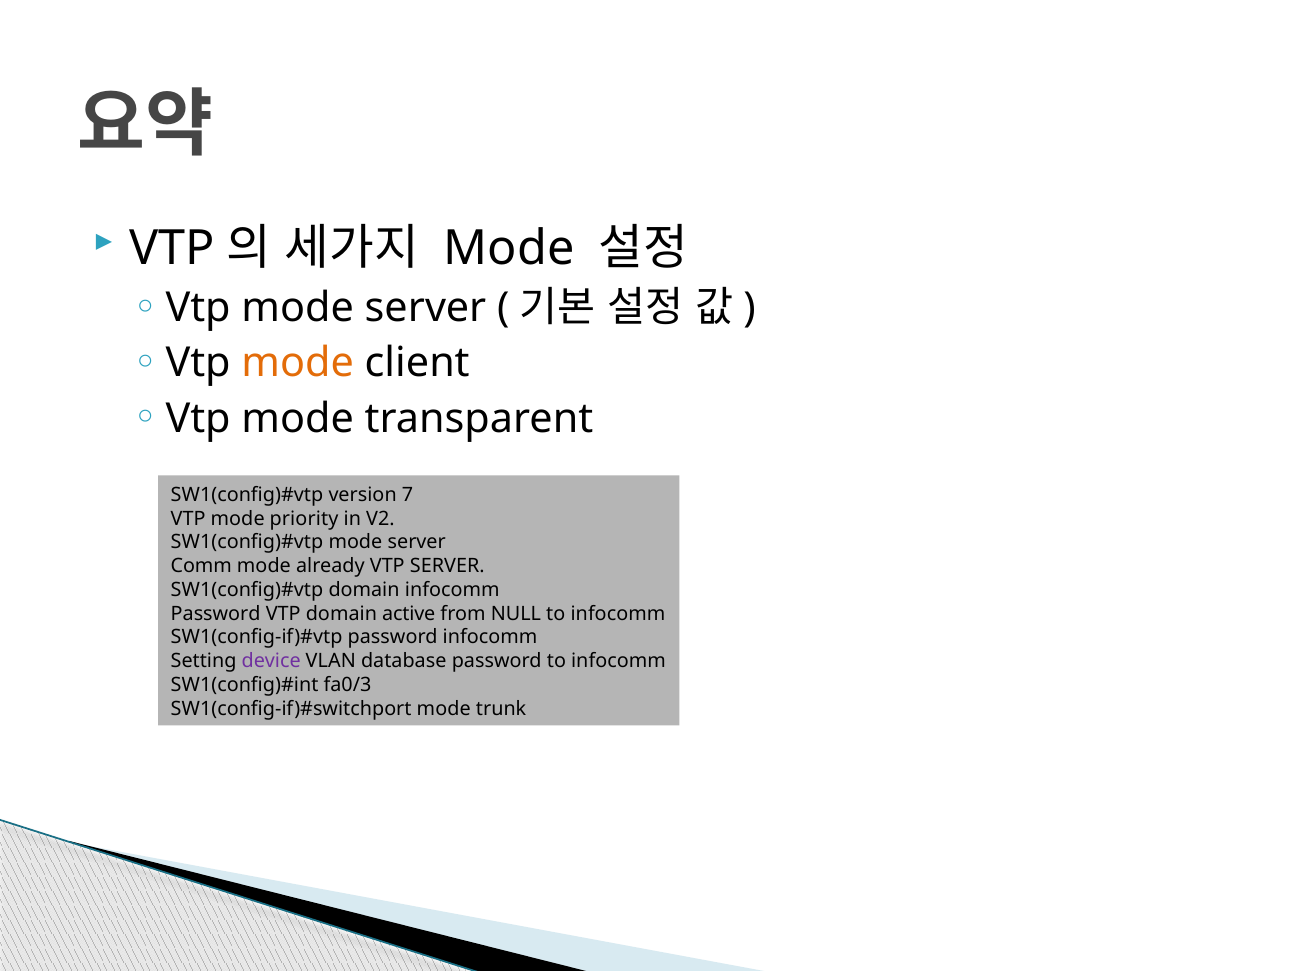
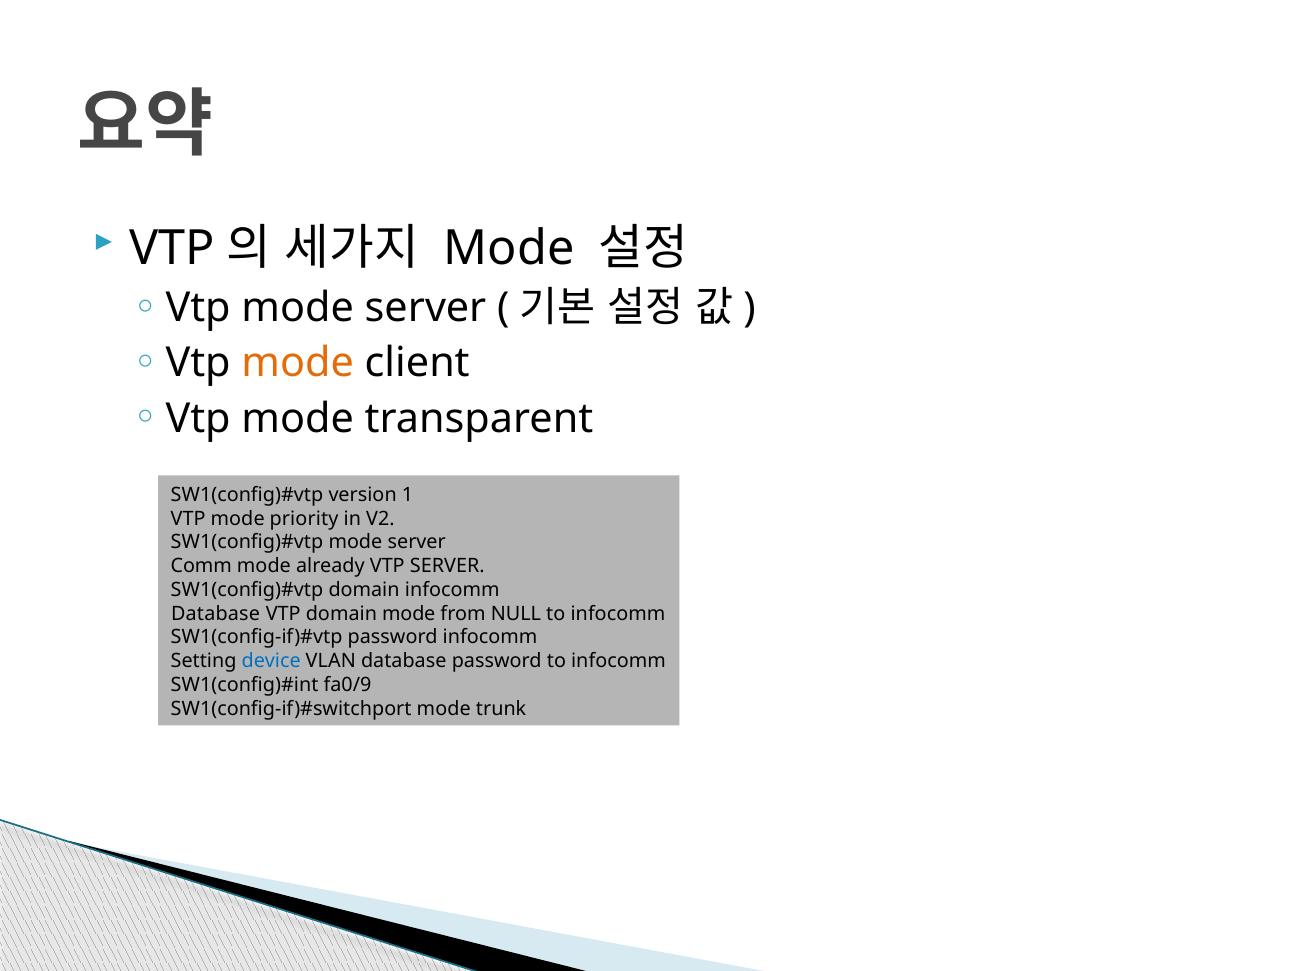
7: 7 -> 1
Password at (216, 614): Password -> Database
domain active: active -> mode
device colour: purple -> blue
fa0/3: fa0/3 -> fa0/9
